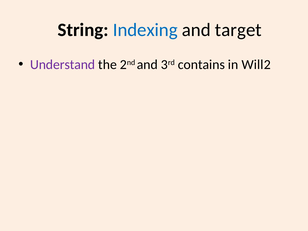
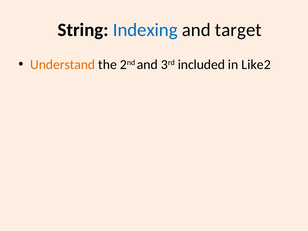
Understand colour: purple -> orange
contains: contains -> included
Will2: Will2 -> Like2
